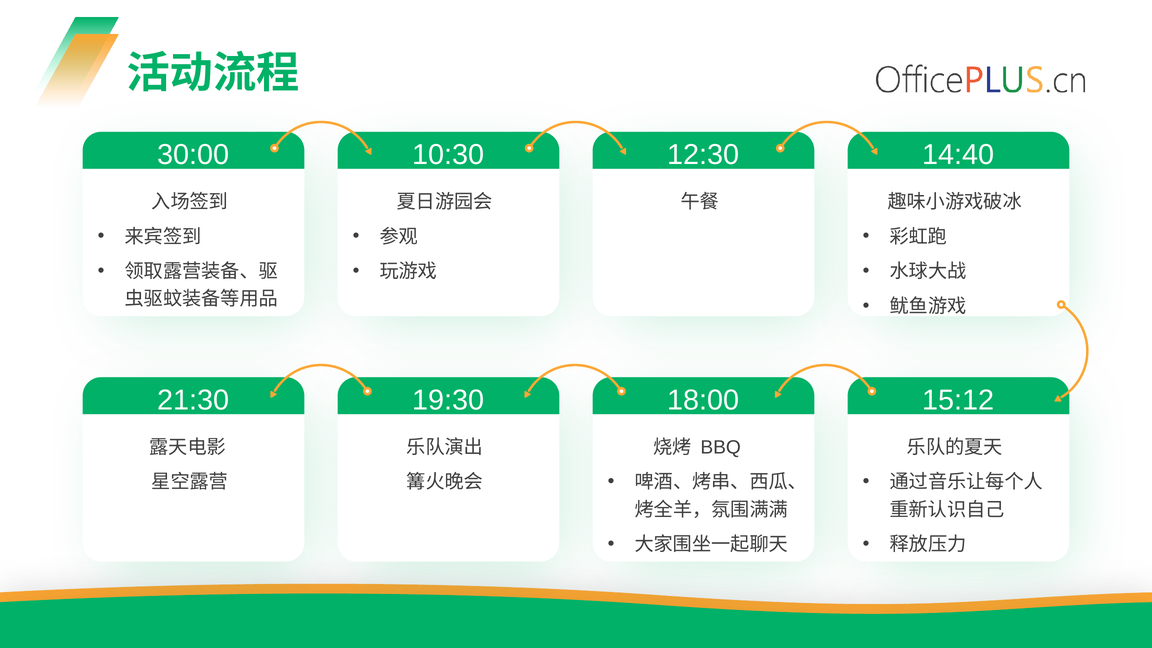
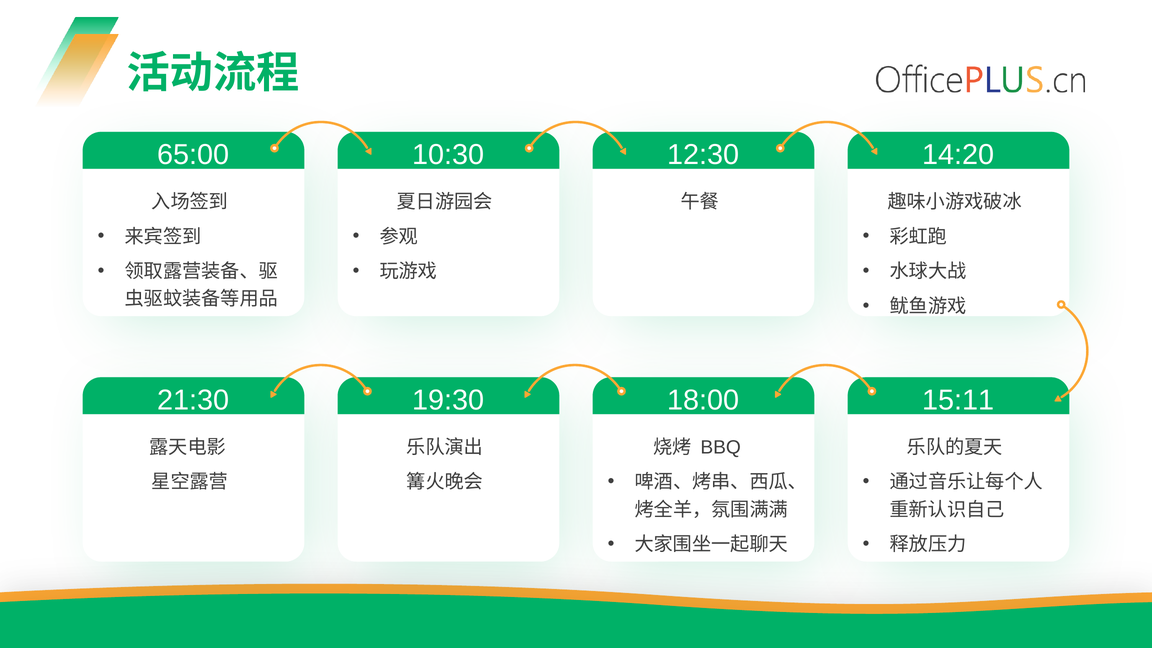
30:00: 30:00 -> 65:00
14:40: 14:40 -> 14:20
15:12: 15:12 -> 15:11
